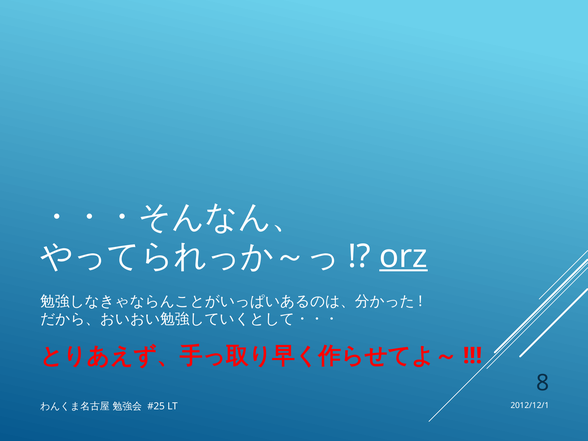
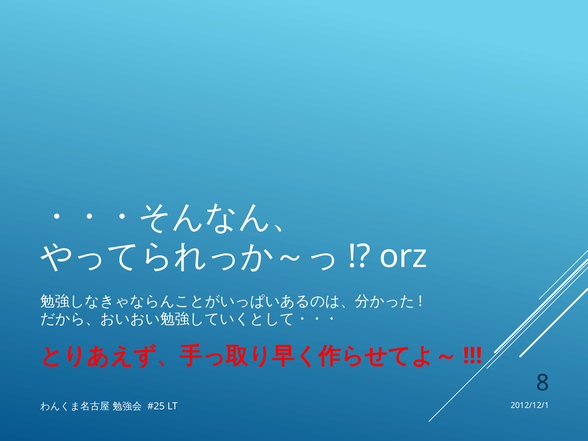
orz underline: present -> none
